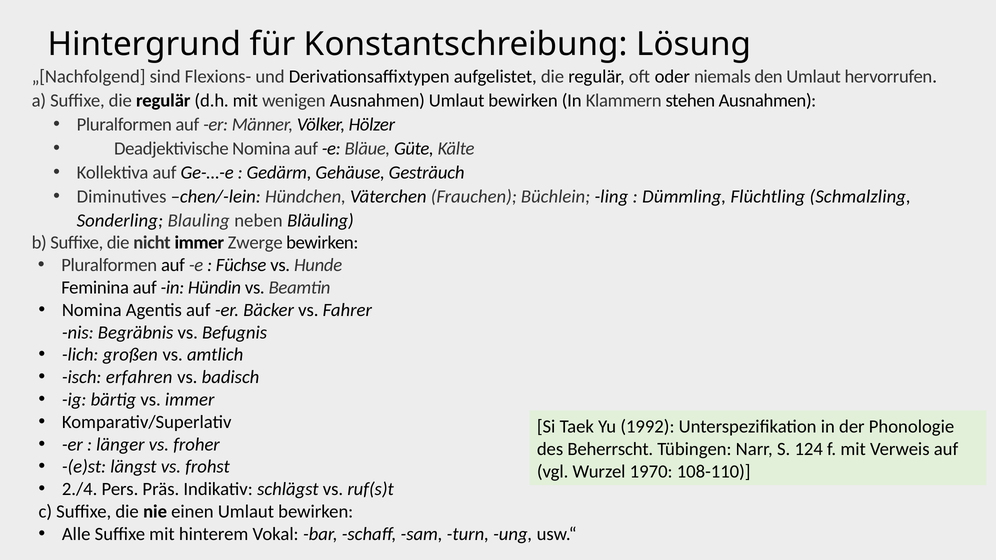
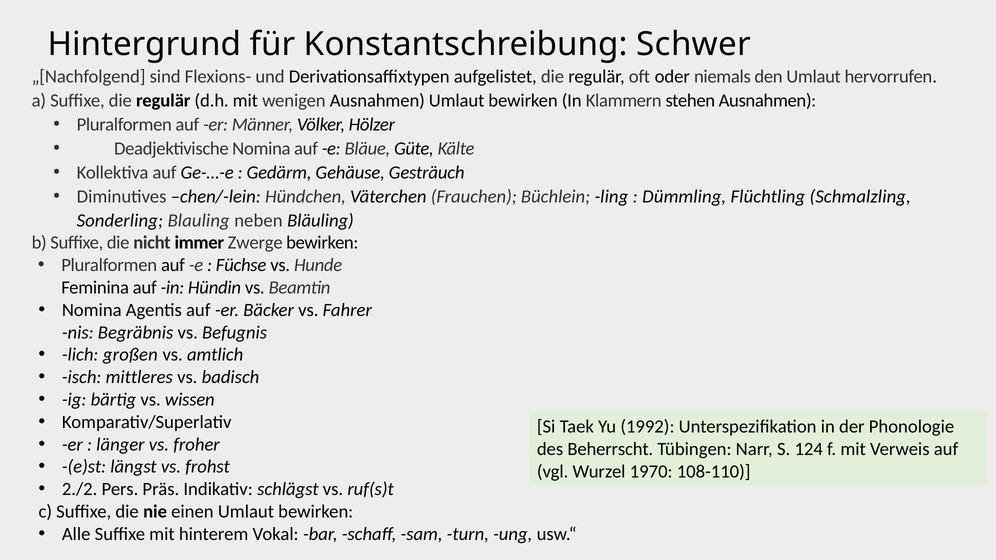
Lösung: Lösung -> Schwer
erfahren: erfahren -> mittleres
vs immer: immer -> wissen
2./4: 2./4 -> 2./2
